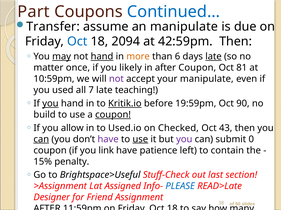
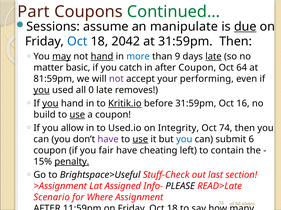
Continued… colour: blue -> green
Transfer: Transfer -> Sessions
due underline: none -> present
2094: 2094 -> 2042
at 42:59pm: 42:59pm -> 31:59pm
more colour: orange -> blue
6: 6 -> 9
once: once -> basic
likely: likely -> catch
81: 81 -> 64
10:59pm: 10:59pm -> 81:59pm
your manipulate: manipulate -> performing
you at (42, 90) underline: none -> present
7: 7 -> 0
teaching: teaching -> removes
before 19:59pm: 19:59pm -> 31:59pm
90: 90 -> 16
use at (77, 115) underline: none -> present
coupon at (113, 115) underline: present -> none
Checked: Checked -> Integrity
43: 43 -> 74
can at (41, 140) underline: present -> none
you at (184, 140) colour: purple -> blue
0: 0 -> 6
link: link -> fair
patience: patience -> cheating
penalty underline: none -> present
PLEASE colour: blue -> black
Designer: Designer -> Scenario
Friend: Friend -> Where
